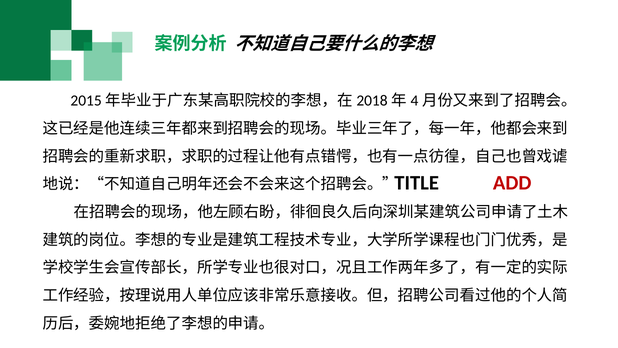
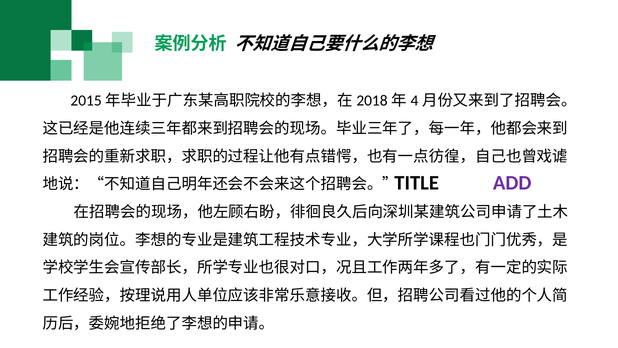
ADD at (512, 183) colour: red -> purple
